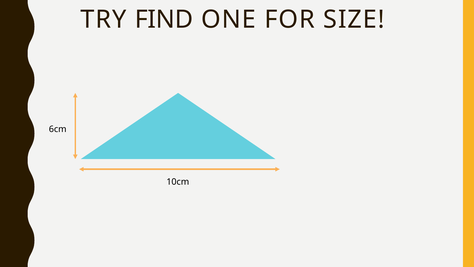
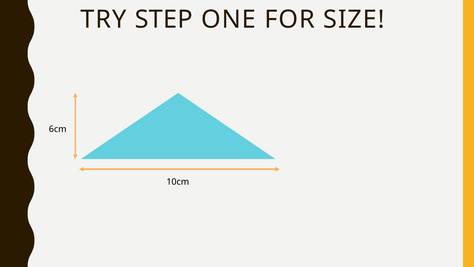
FIND: FIND -> STEP
